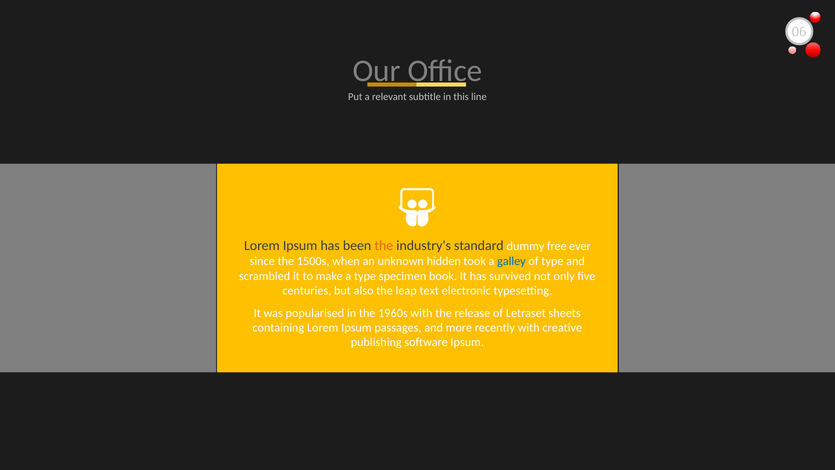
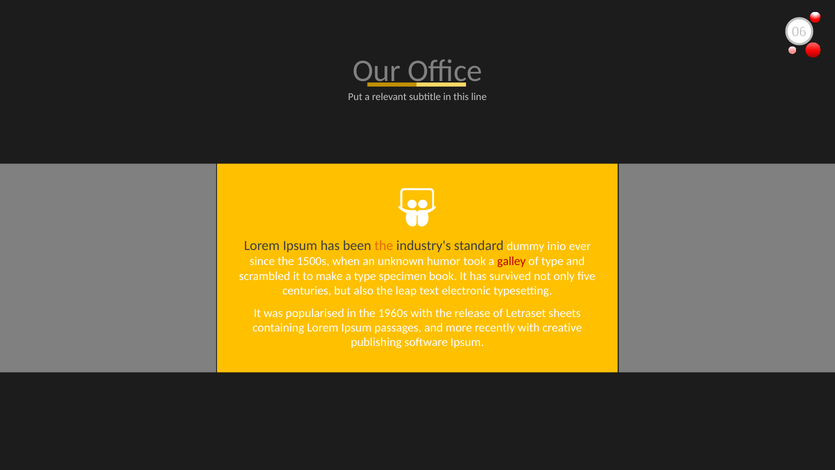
free: free -> inio
hidden: hidden -> humor
galley colour: blue -> red
